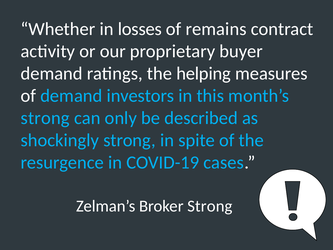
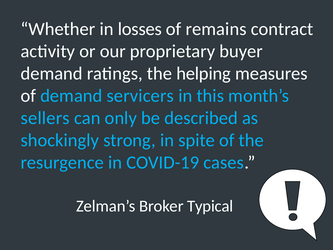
investors: investors -> servicers
strong at (45, 118): strong -> sellers
Broker Strong: Strong -> Typical
